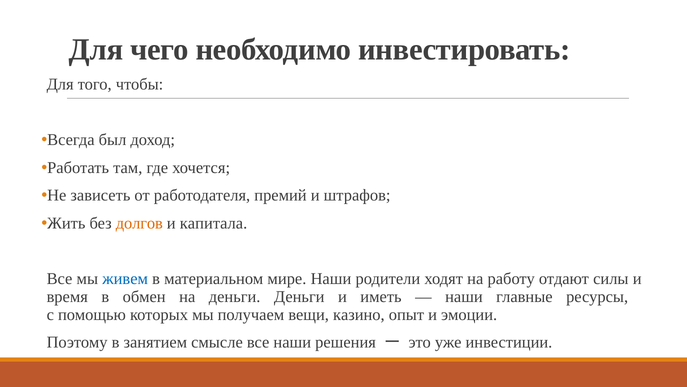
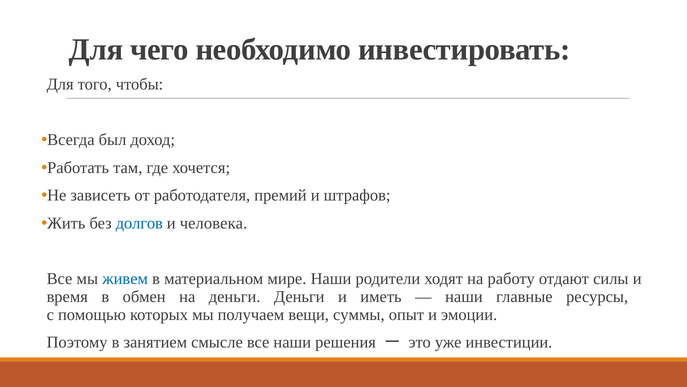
долгов colour: orange -> blue
капитала: капитала -> человека
казино: казино -> суммы
